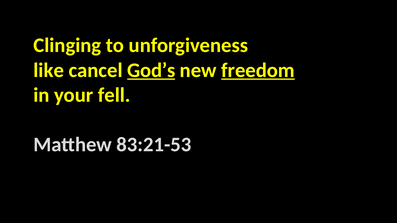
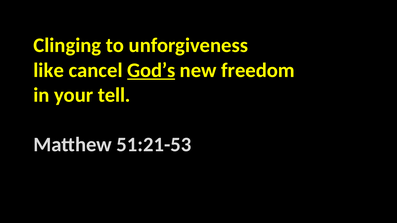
freedom underline: present -> none
fell: fell -> tell
83:21-53: 83:21-53 -> 51:21-53
